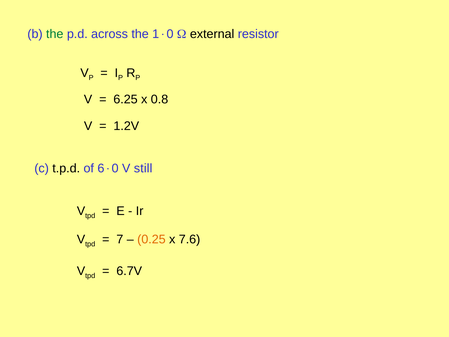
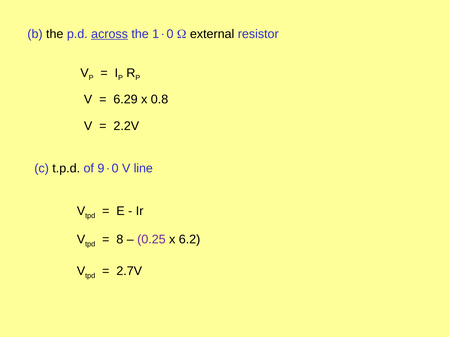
the at (55, 34) colour: green -> black
across underline: none -> present
6.25: 6.25 -> 6.29
1.2V: 1.2V -> 2.2V
6: 6 -> 9
still: still -> line
7: 7 -> 8
0.25 colour: orange -> purple
7.6: 7.6 -> 6.2
6.7V: 6.7V -> 2.7V
